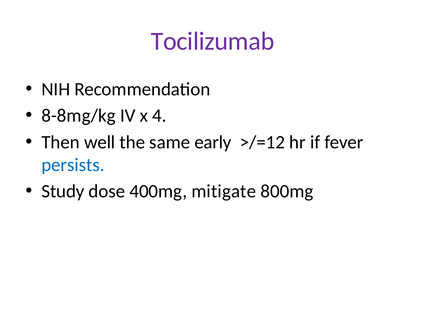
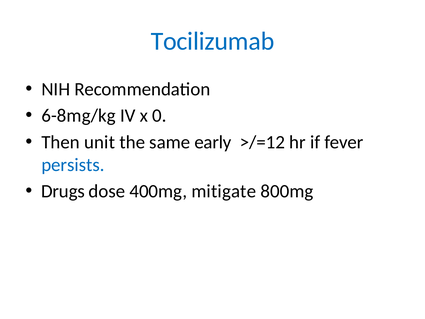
Tocilizumab colour: purple -> blue
8-8mg/kg: 8-8mg/kg -> 6-8mg/kg
4: 4 -> 0
well: well -> unit
Study: Study -> Drugs
